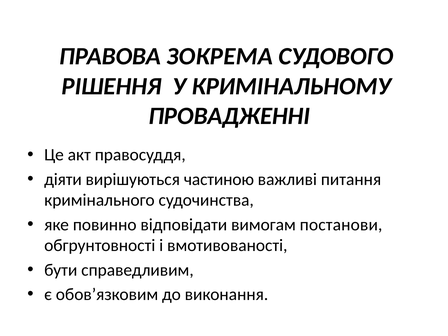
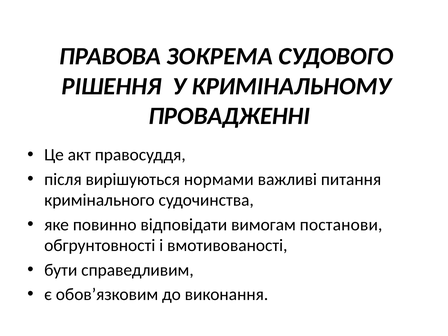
діяти: діяти -> після
частиною: частиною -> нормами
